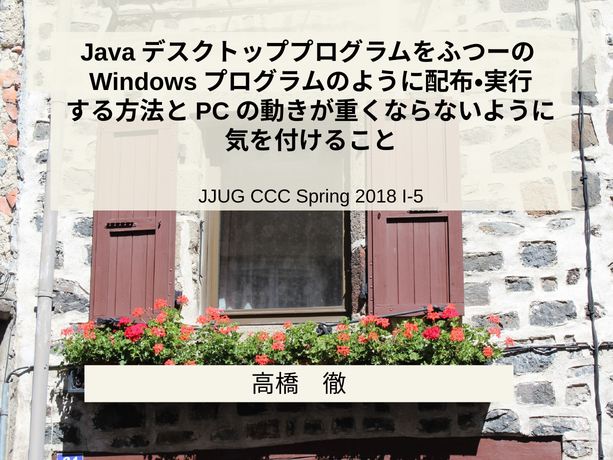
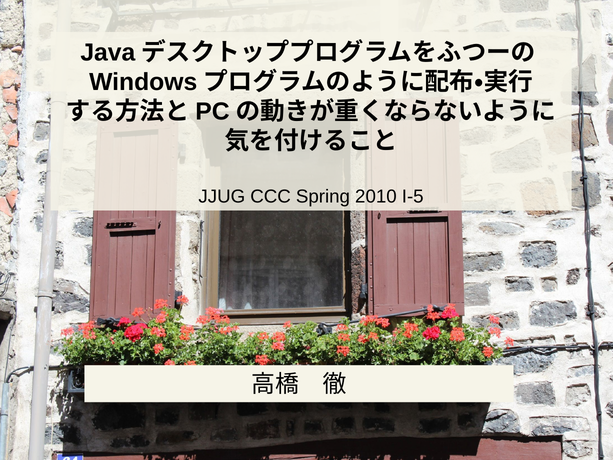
2018: 2018 -> 2010
